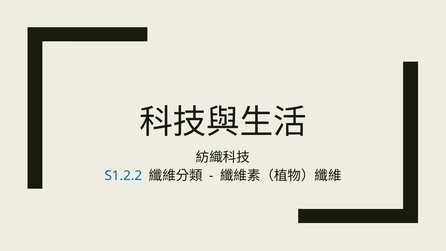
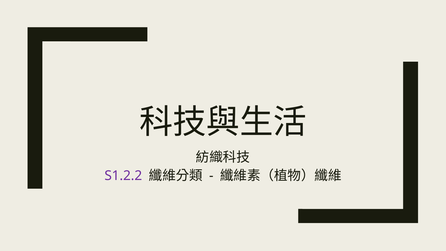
S1.2.2 colour: blue -> purple
